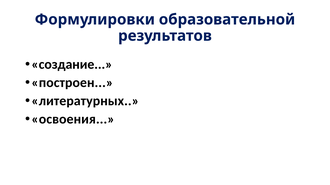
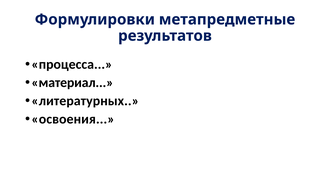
образовательной: образовательной -> метапредметные
создание: создание -> процесса
построен: построен -> материал
